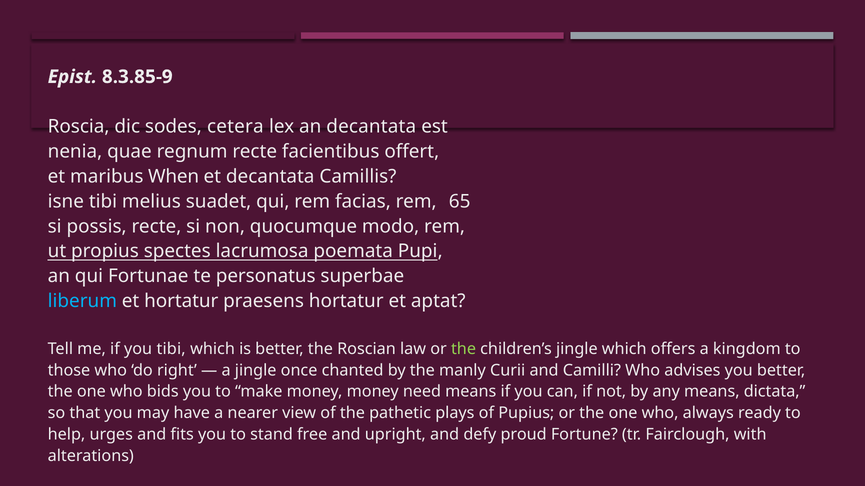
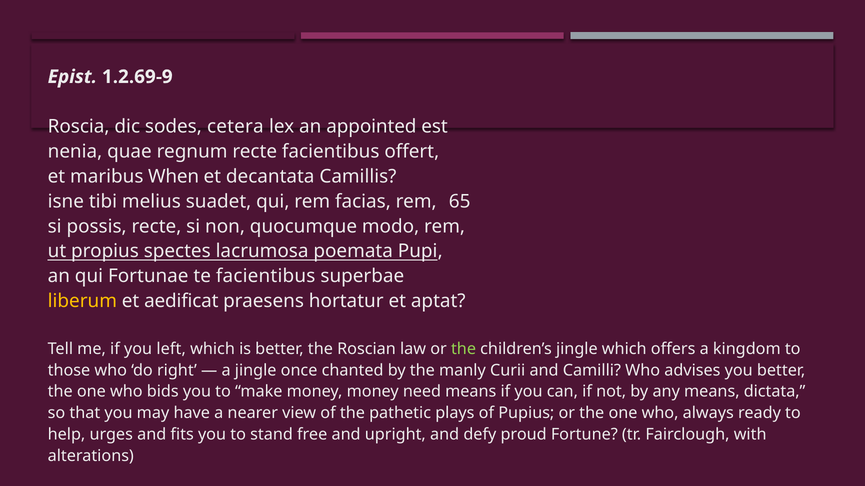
8.3.85-9: 8.3.85-9 -> 1.2.69-9
an decantata: decantata -> appointed
te personatus: personatus -> facientibus
liberum colour: light blue -> yellow
et hortatur: hortatur -> aedificat
you tibi: tibi -> left
